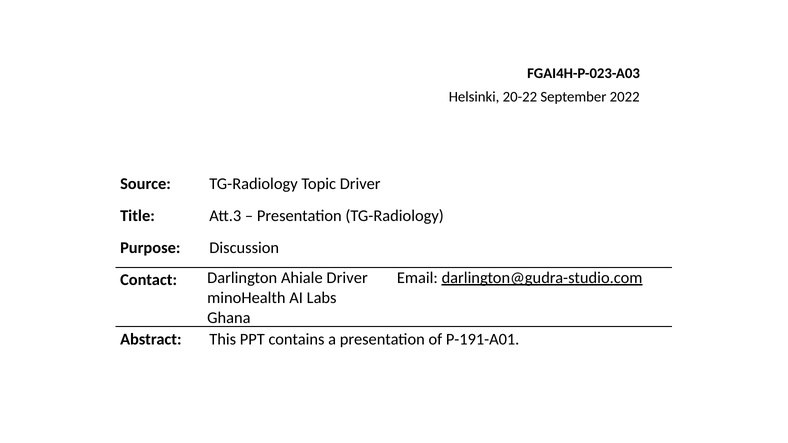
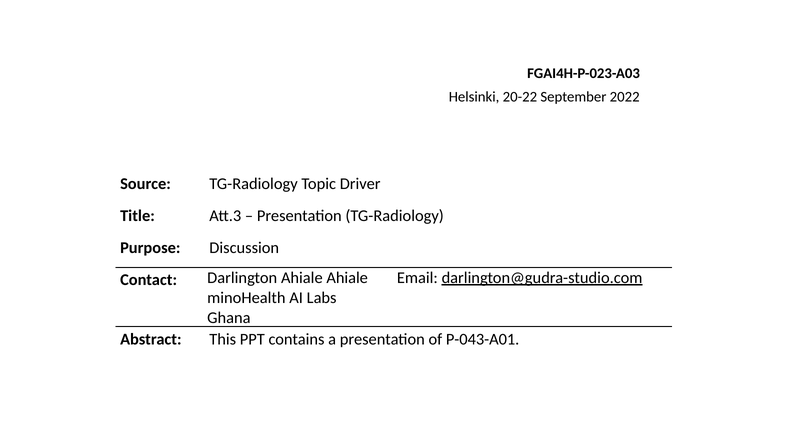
Ahiale Driver: Driver -> Ahiale
P-191-A01: P-191-A01 -> P-043-A01
